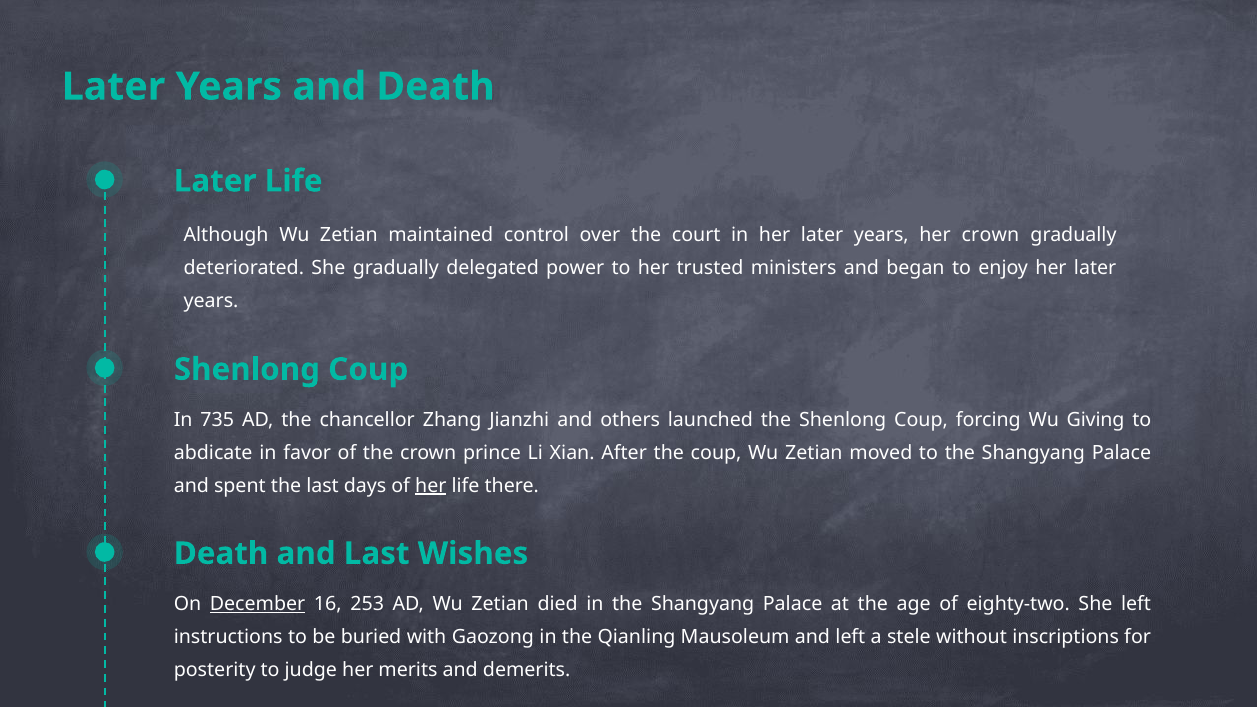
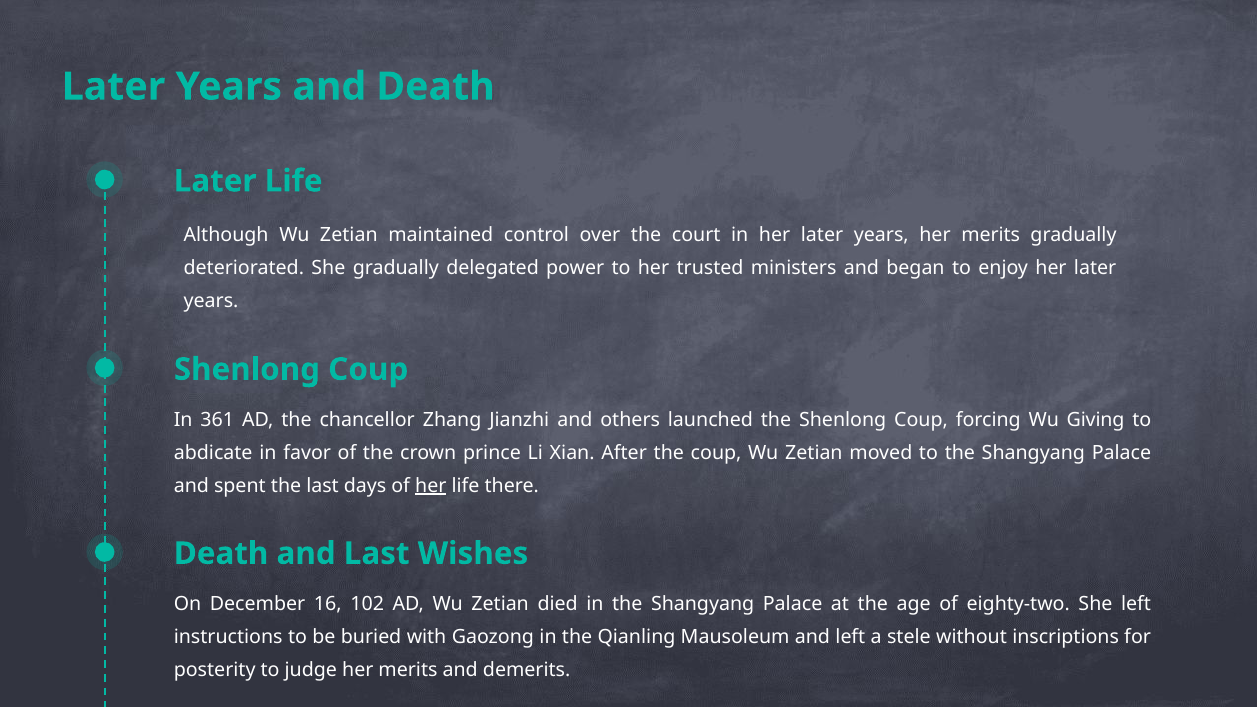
years her crown: crown -> merits
735: 735 -> 361
December underline: present -> none
253: 253 -> 102
